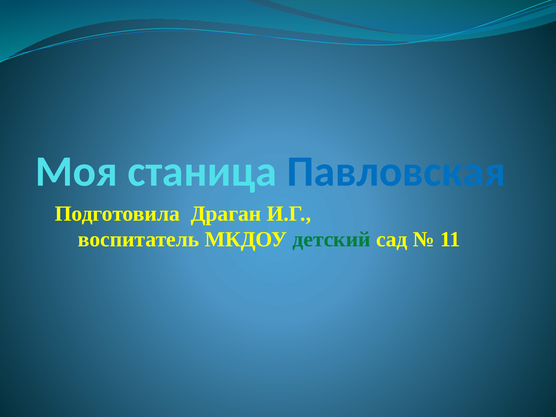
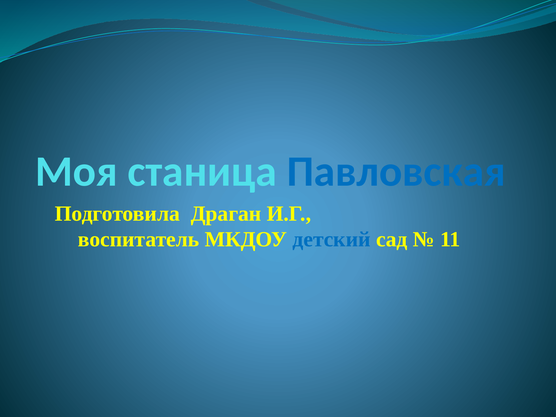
детский colour: green -> blue
